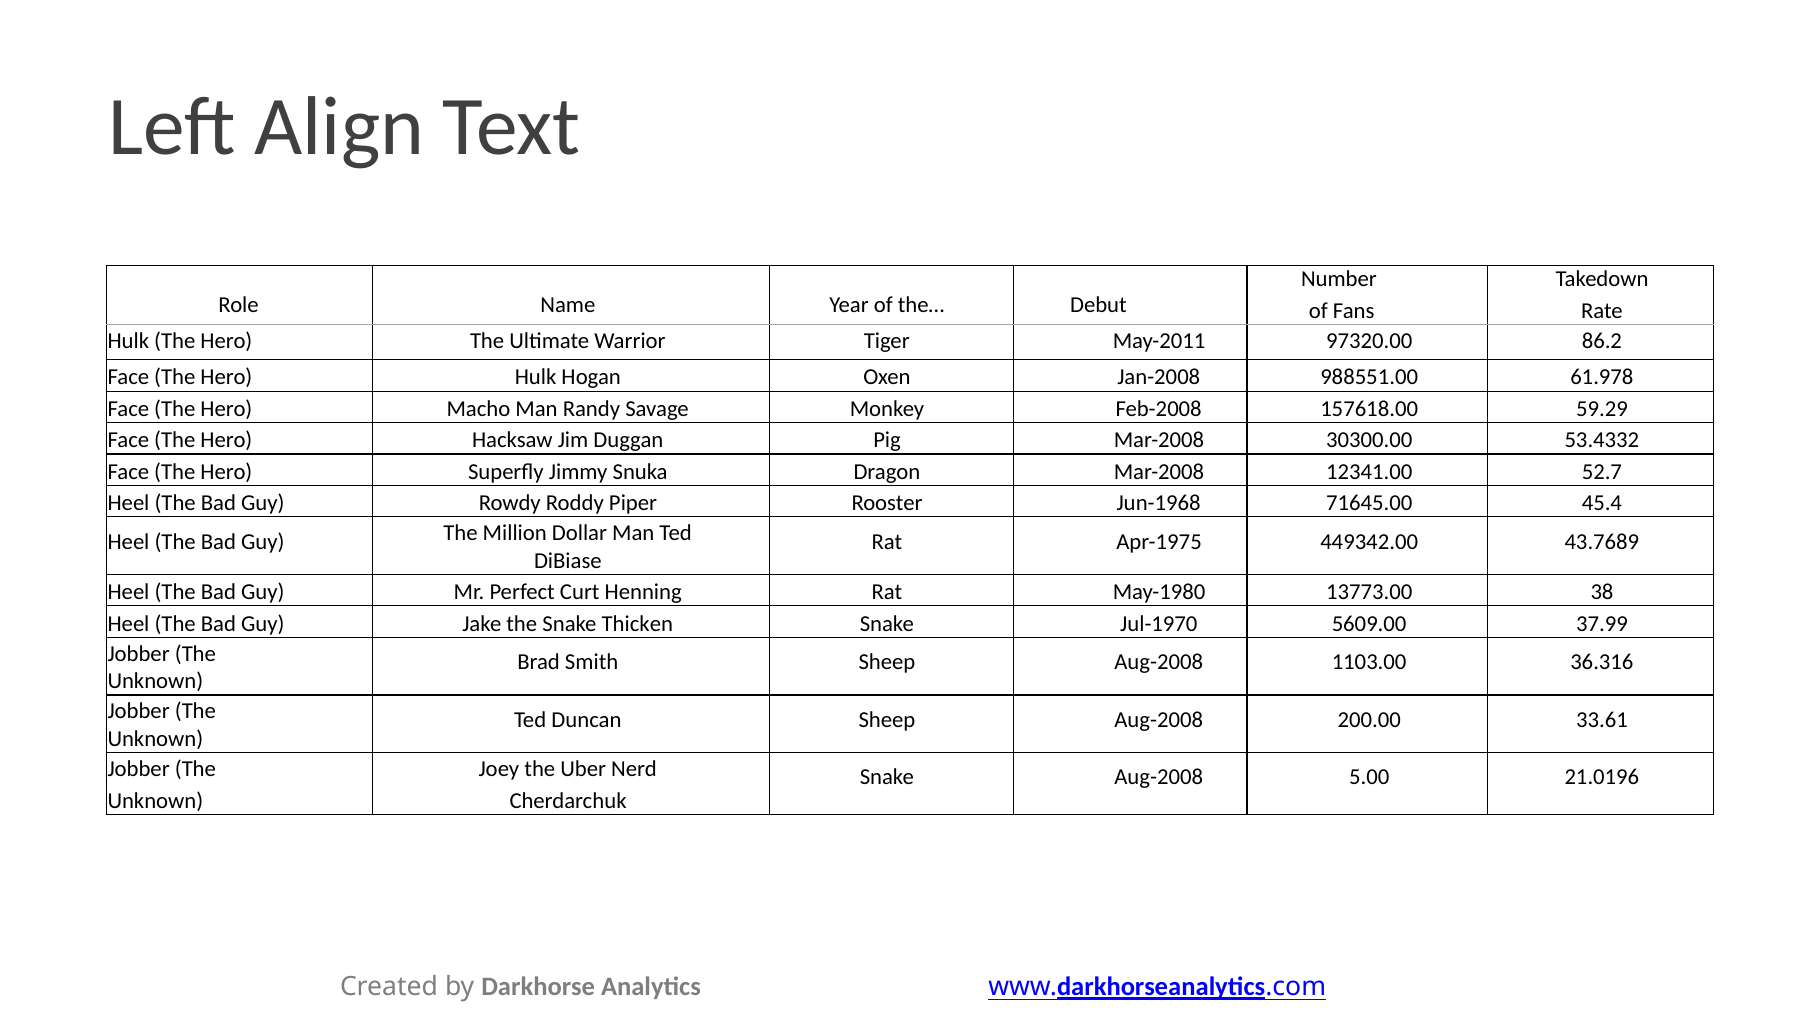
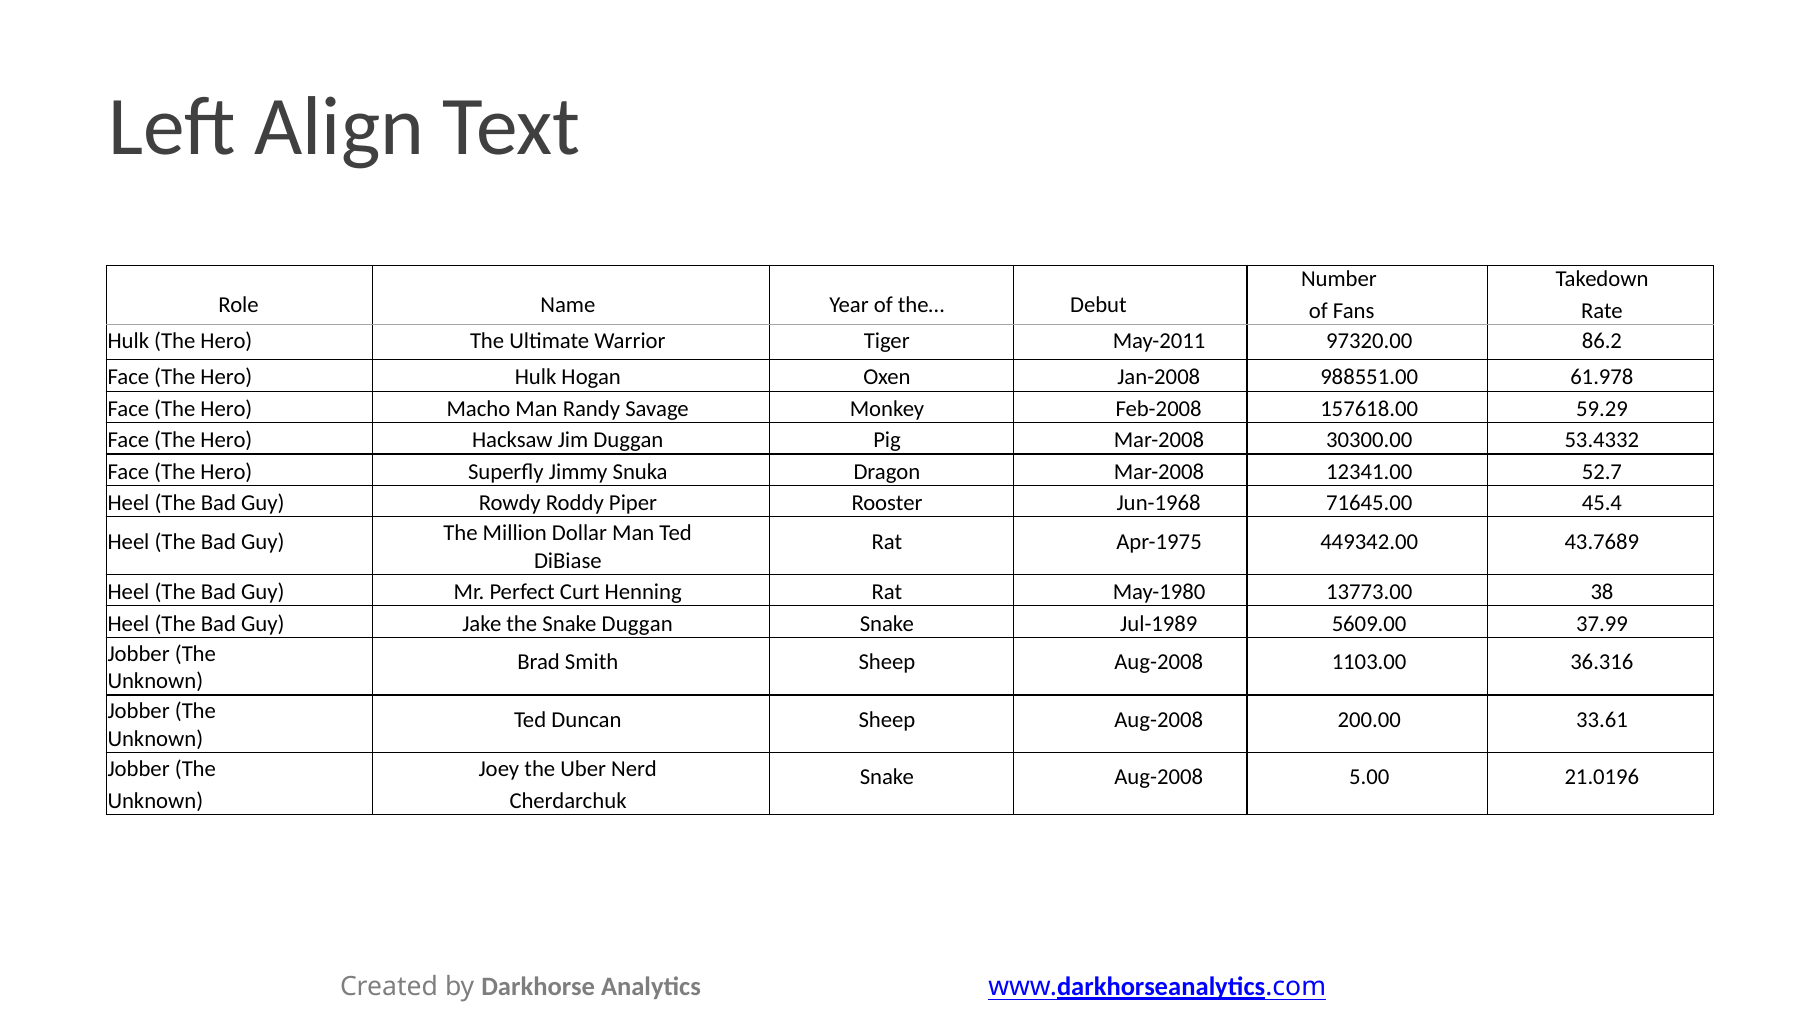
Snake Thicken: Thicken -> Duggan
Jul-1970: Jul-1970 -> Jul-1989
